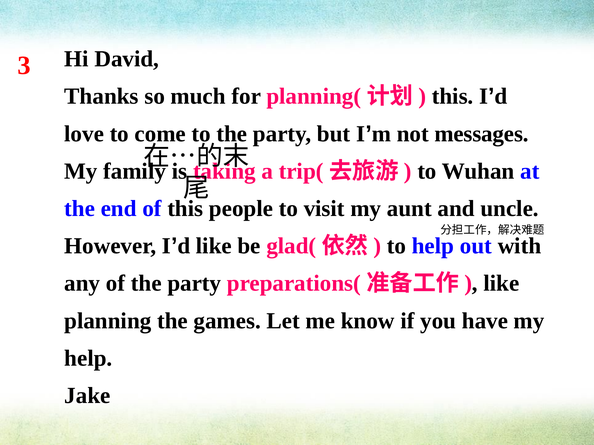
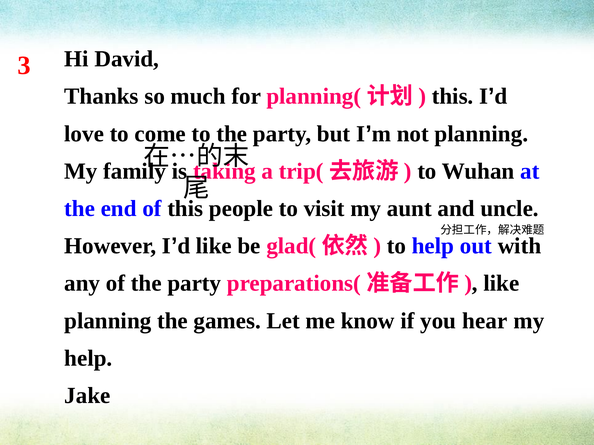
not messages: messages -> planning
have: have -> hear
